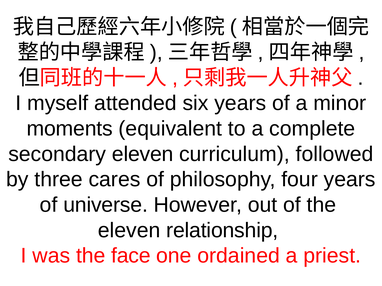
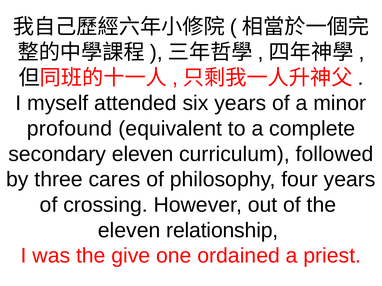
moments: moments -> profound
universe: universe -> crossing
face: face -> give
